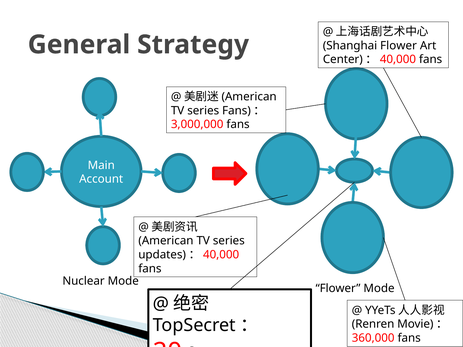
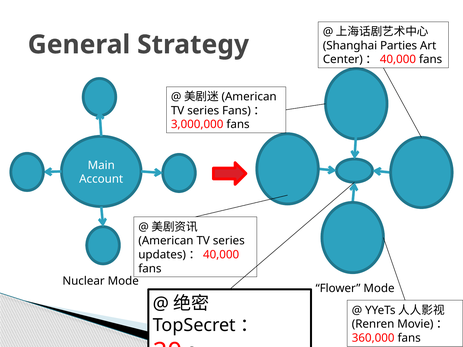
Flower at (399, 46): Flower -> Parties
